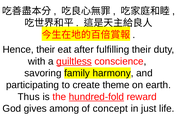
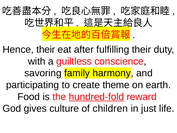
guiltless underline: present -> none
Thus: Thus -> Food
among: among -> culture
concept: concept -> children
